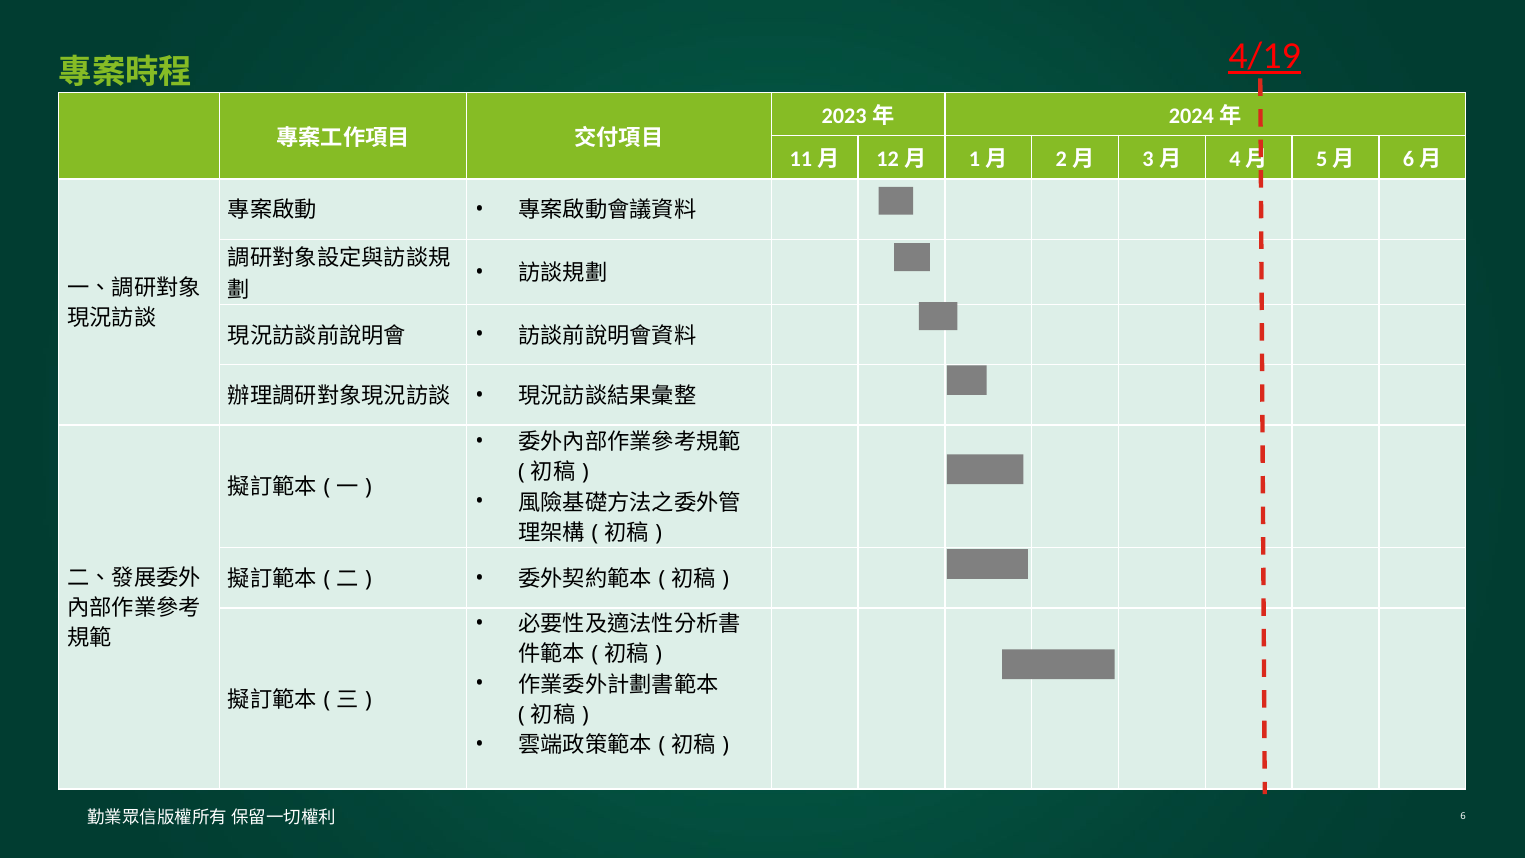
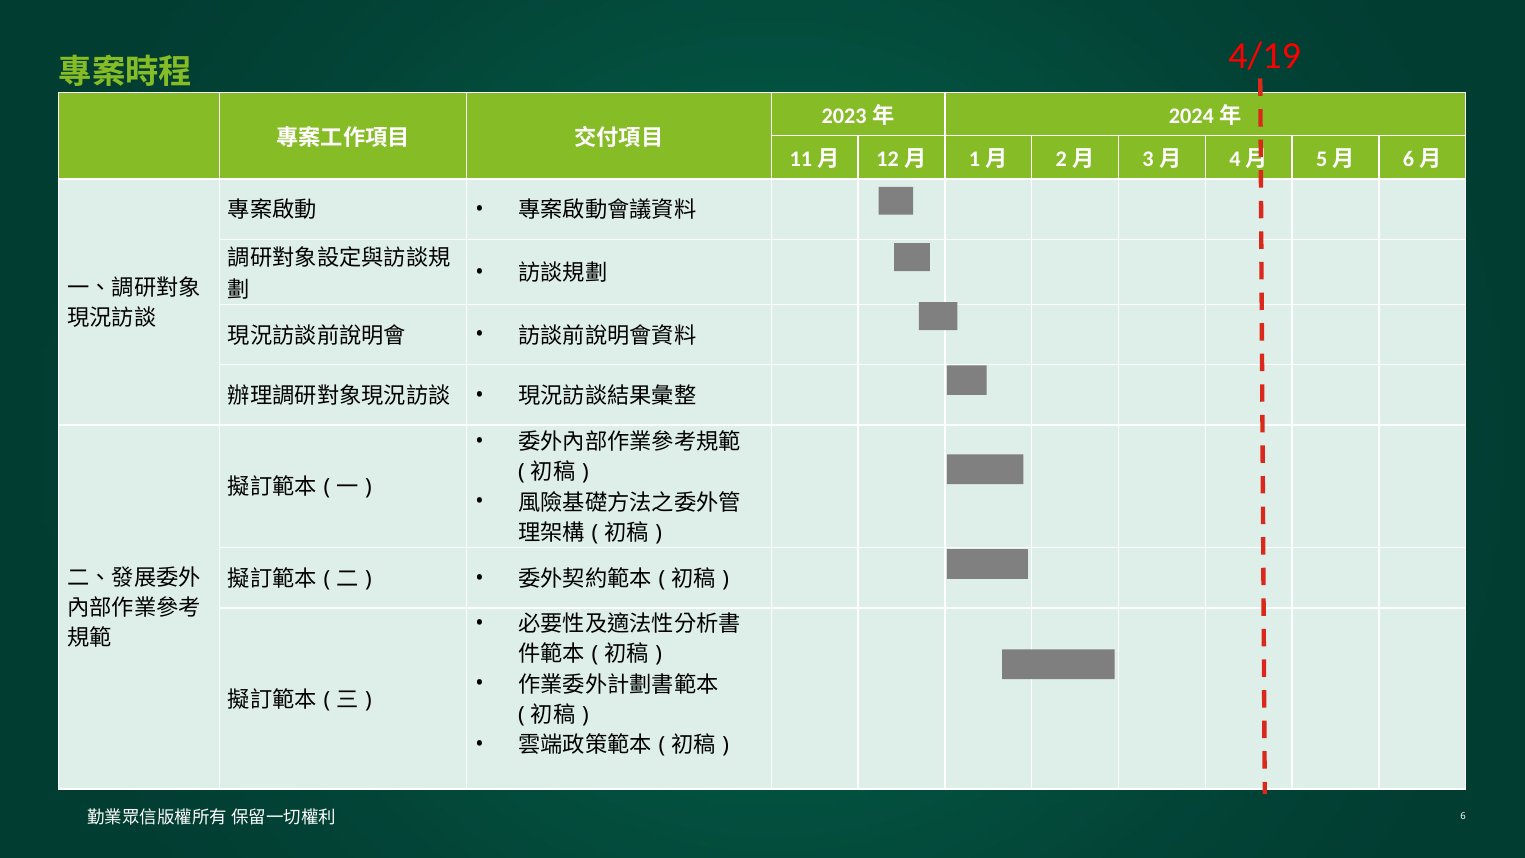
4/19 underline: present -> none
